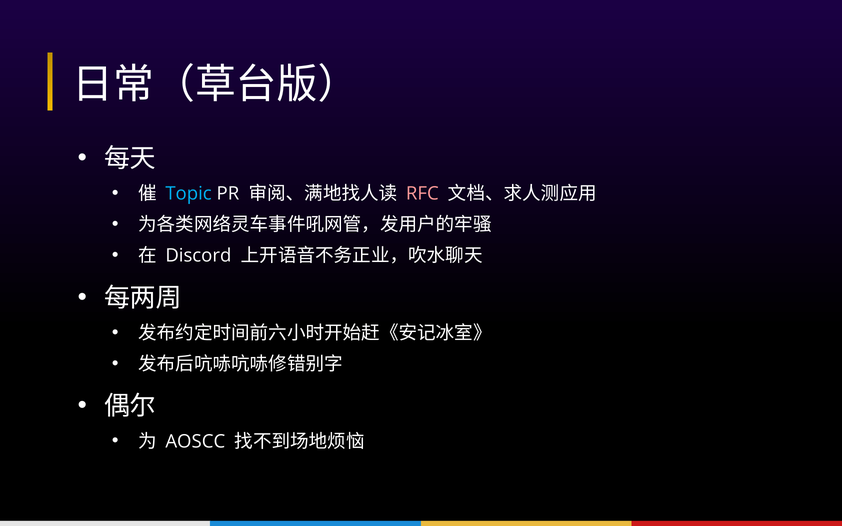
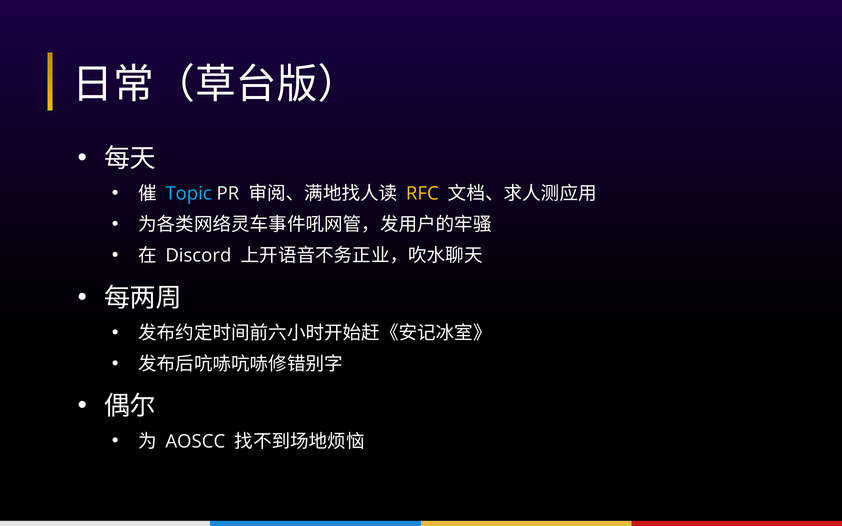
RFC colour: pink -> yellow
